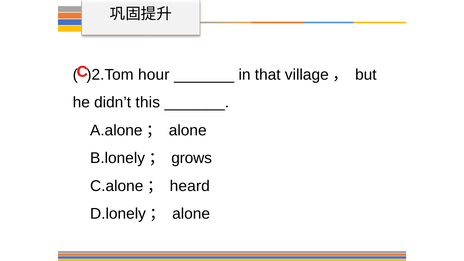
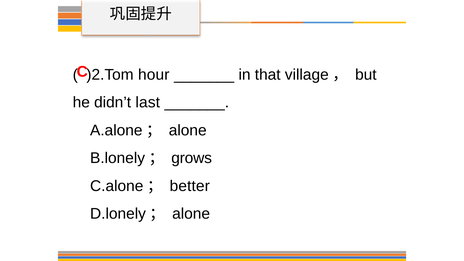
this: this -> last
heard: heard -> better
